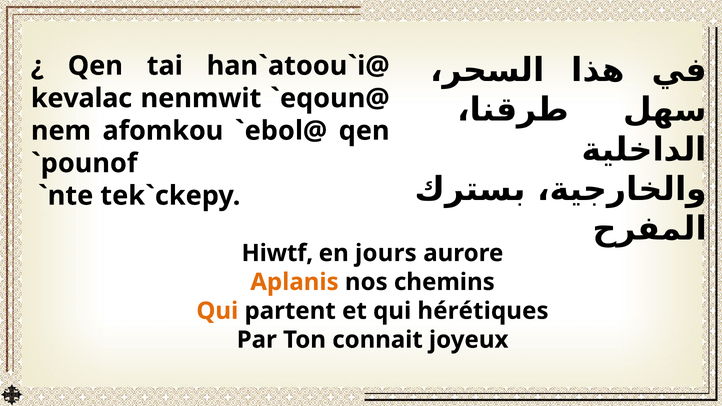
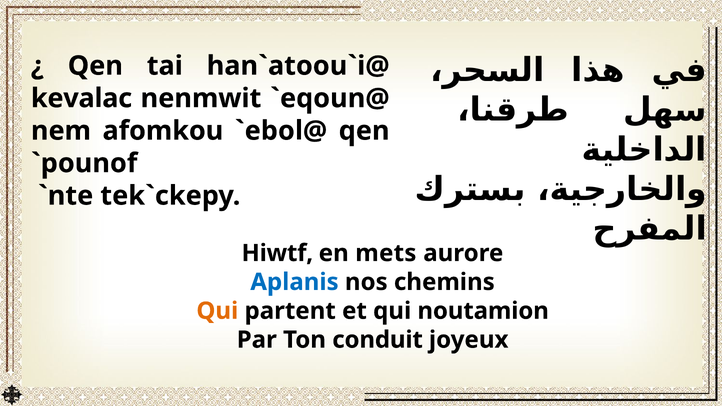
jours: jours -> mets
Aplanis colour: orange -> blue
hérétiques: hérétiques -> noutamion
connait: connait -> conduit
